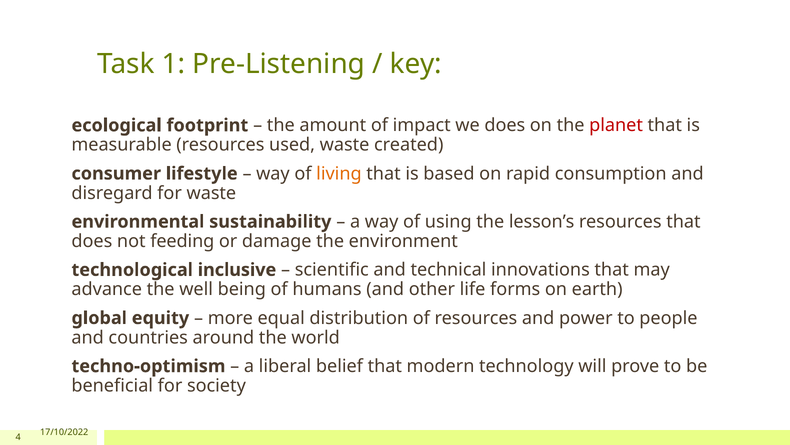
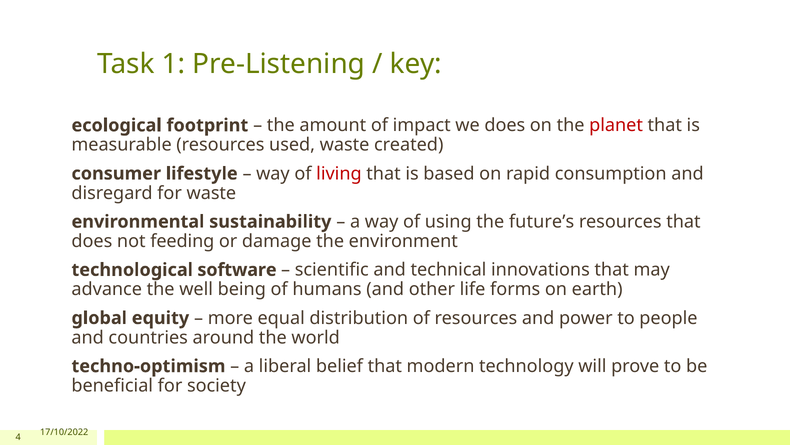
living colour: orange -> red
lesson’s: lesson’s -> future’s
inclusive: inclusive -> software
